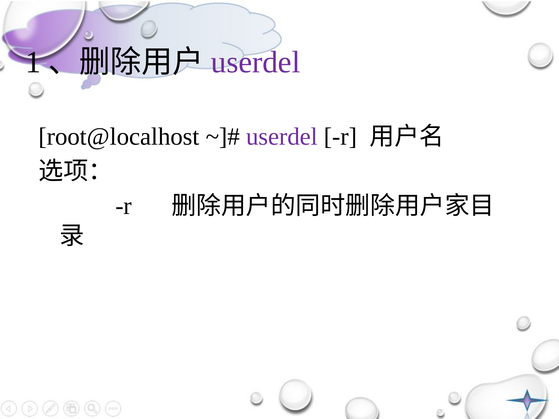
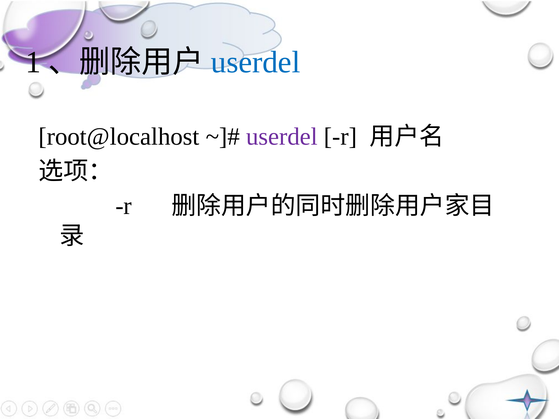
userdel at (256, 62) colour: purple -> blue
